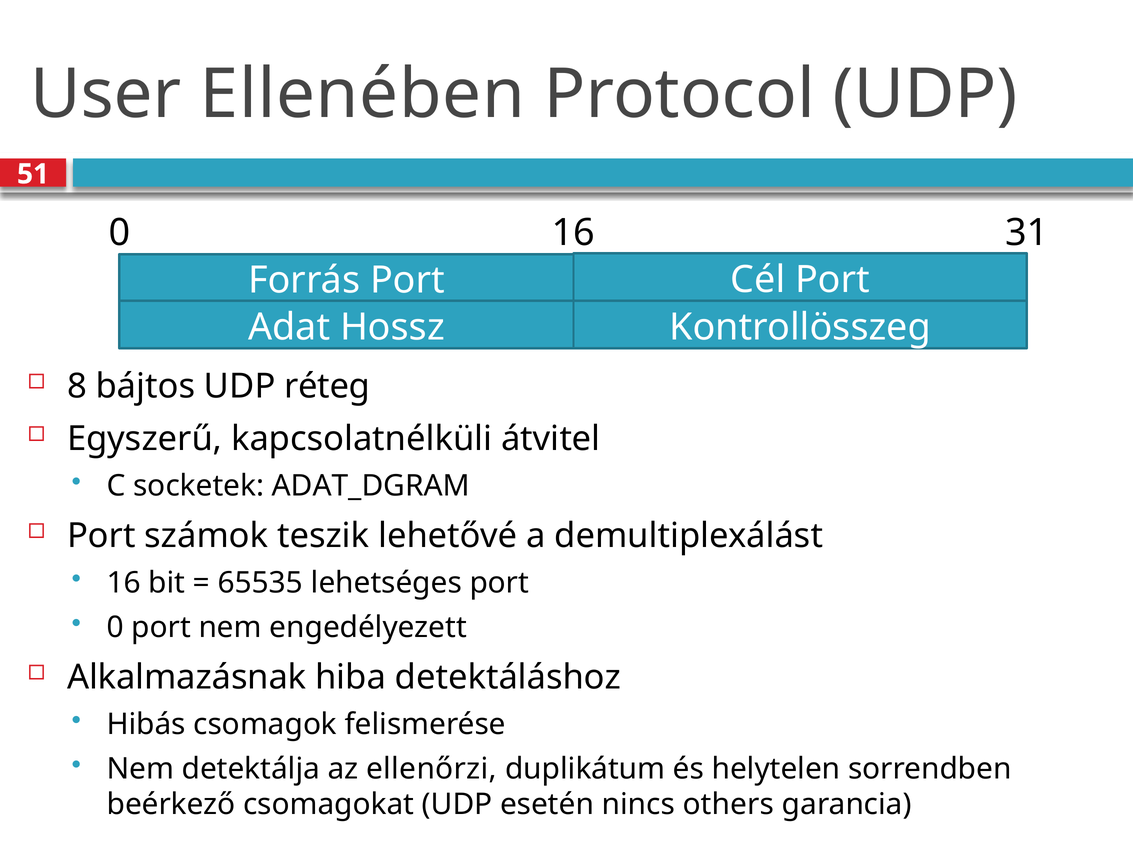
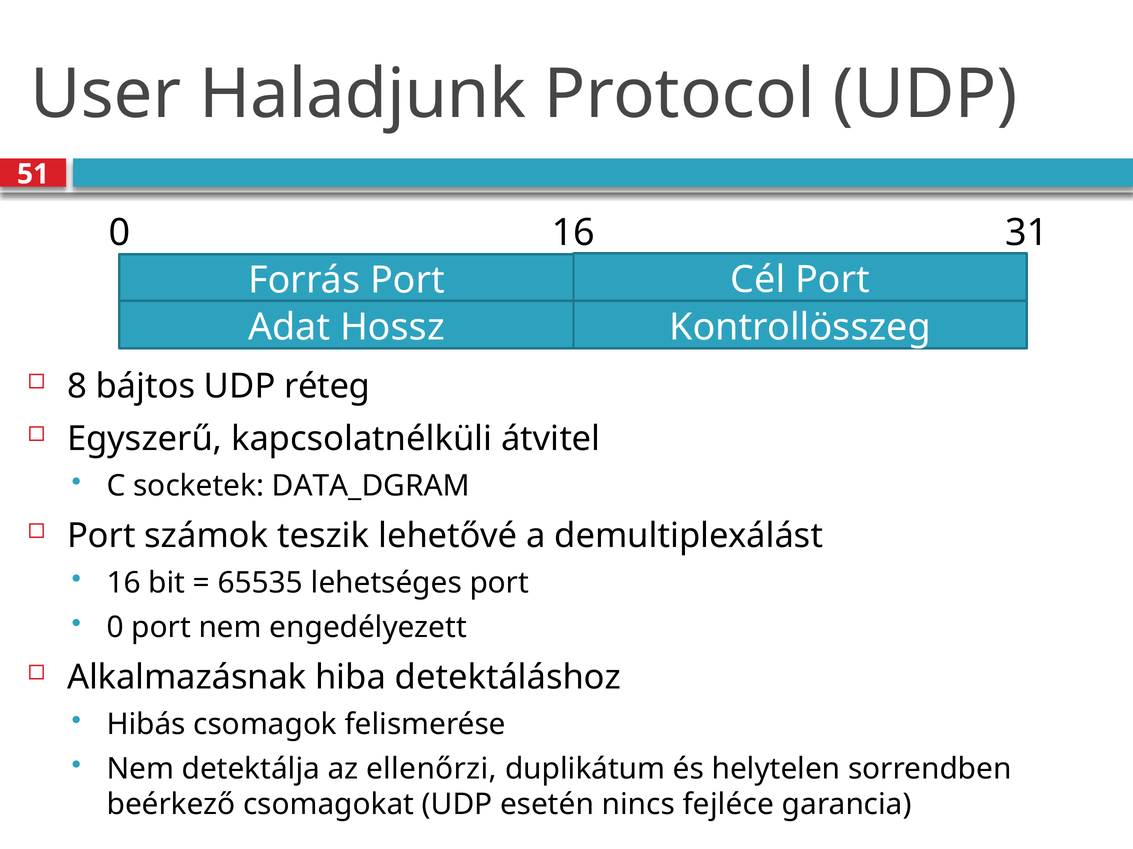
Ellenében: Ellenében -> Haladjunk
ADAT_DGRAM: ADAT_DGRAM -> DATA_DGRAM
others: others -> fejléce
